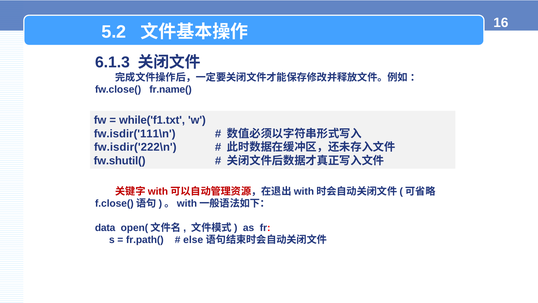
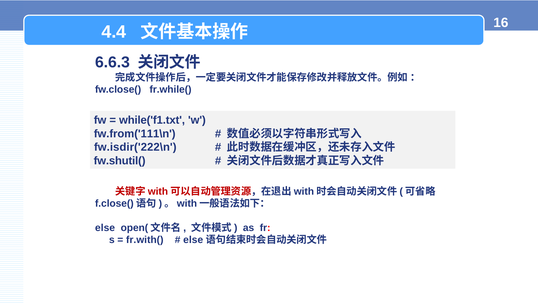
5.2: 5.2 -> 4.4
6.1.3: 6.1.3 -> 6.6.3
fr.name(: fr.name( -> fr.while(
fw.isdir('111\n: fw.isdir('111\n -> fw.from('111\n
data at (105, 228): data -> else
fr.path(: fr.path( -> fr.with(
